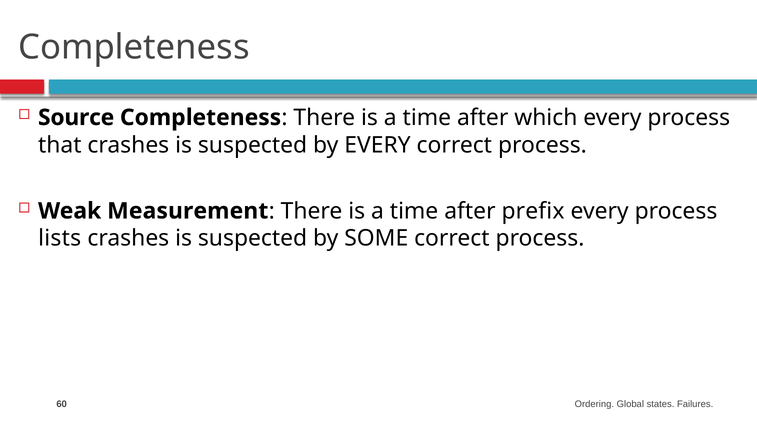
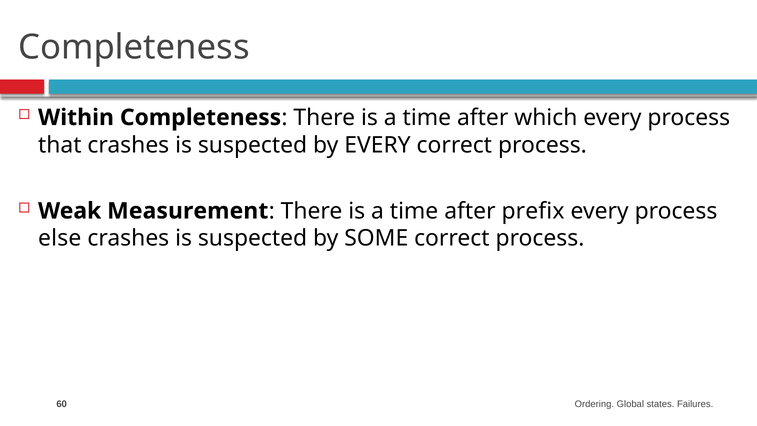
Source: Source -> Within
lists: lists -> else
